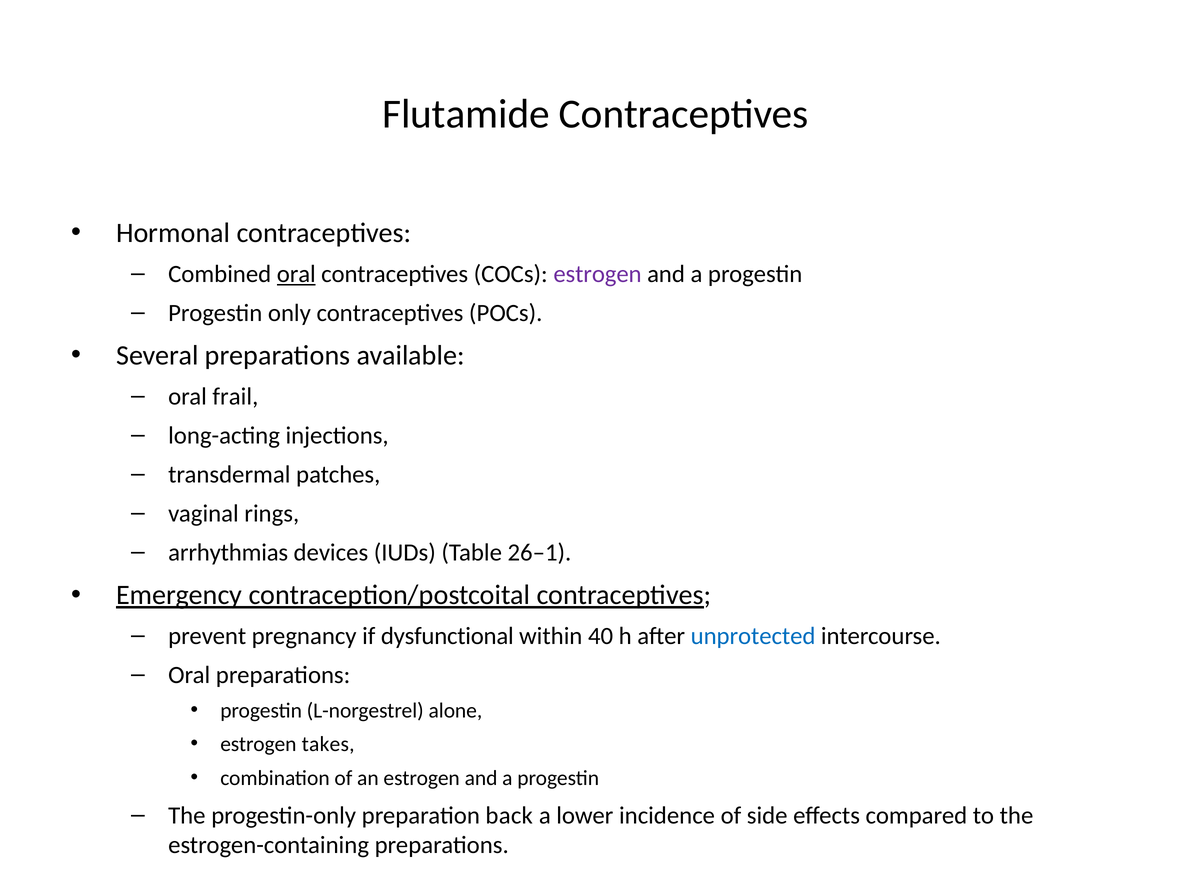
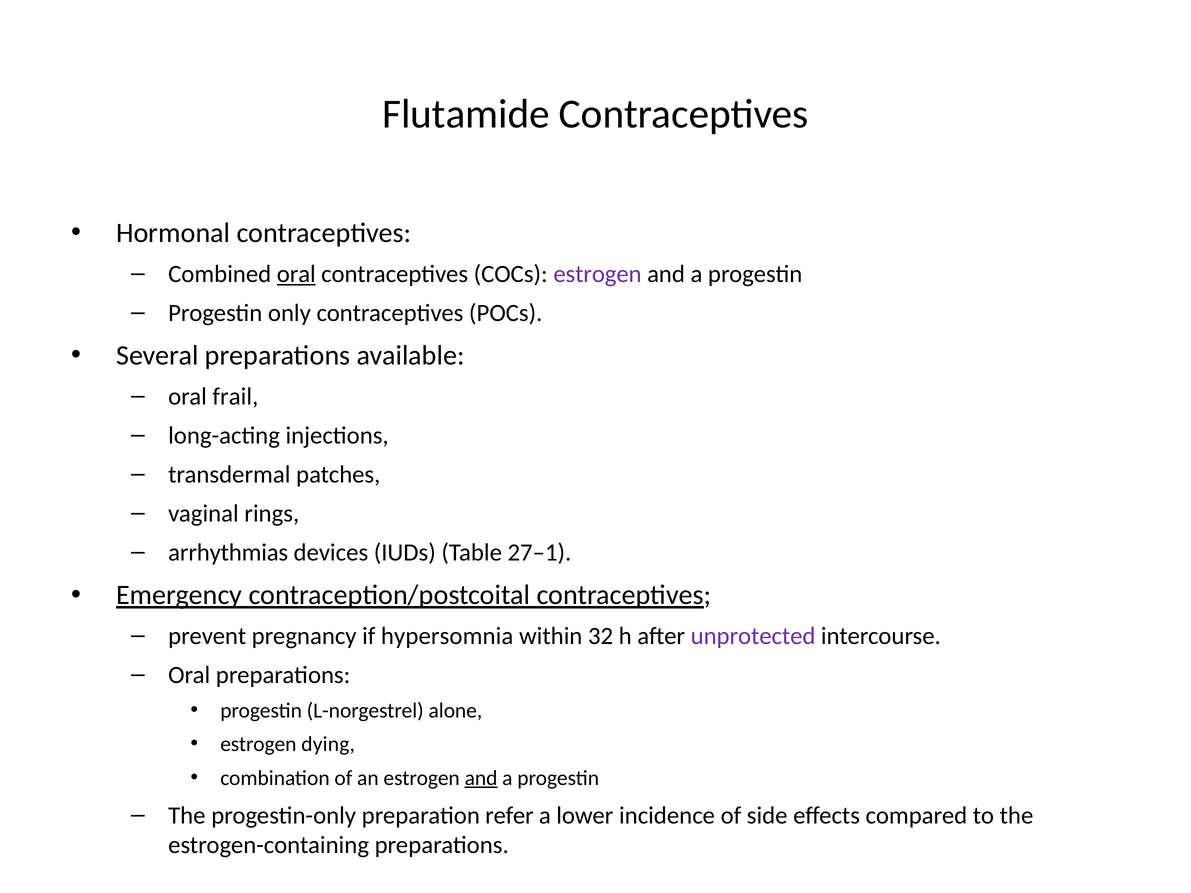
26–1: 26–1 -> 27–1
dysfunctional: dysfunctional -> hypersomnia
40: 40 -> 32
unprotected colour: blue -> purple
takes: takes -> dying
and at (481, 778) underline: none -> present
back: back -> refer
